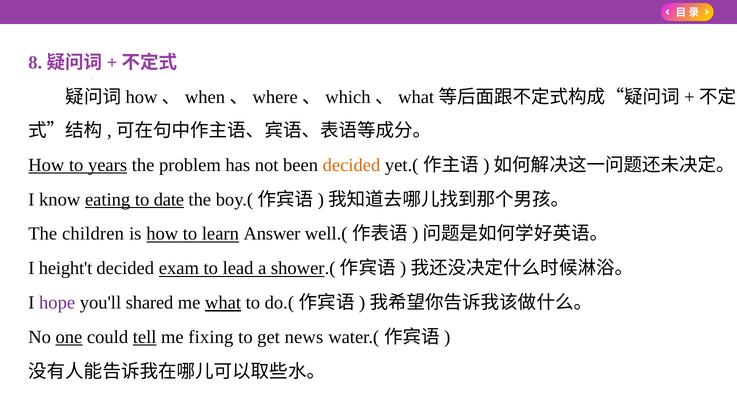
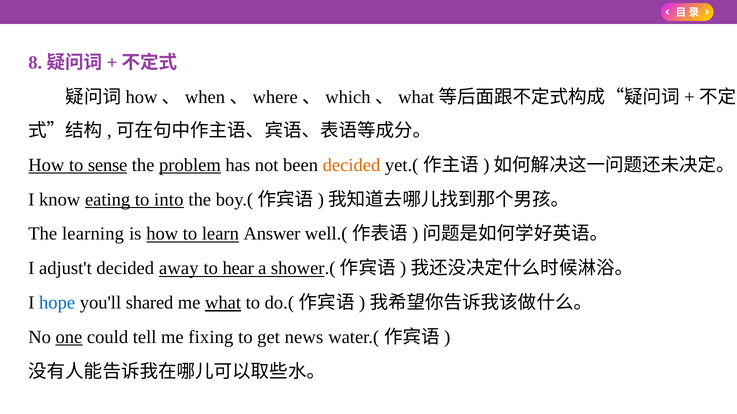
years: years -> sense
problem underline: none -> present
date: date -> into
children: children -> learning
height't: height't -> adjust't
exam: exam -> away
lead: lead -> hear
hope colour: purple -> blue
tell underline: present -> none
